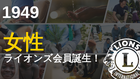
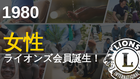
1949: 1949 -> 1980
